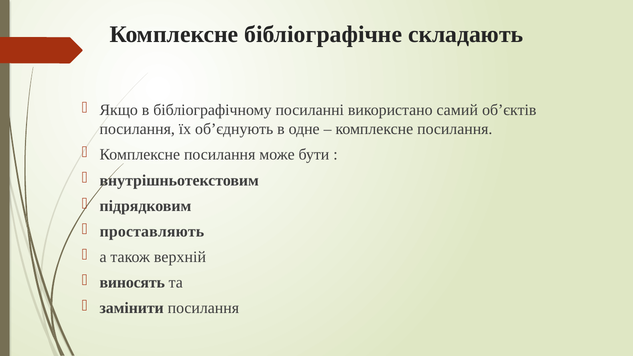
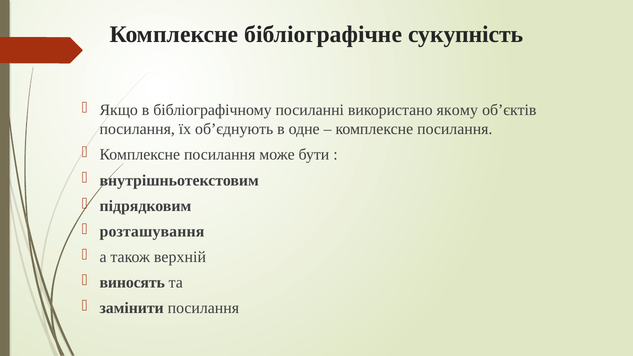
складають: складають -> сукупність
самий: самий -> якому
проставляють: проставляють -> розташування
